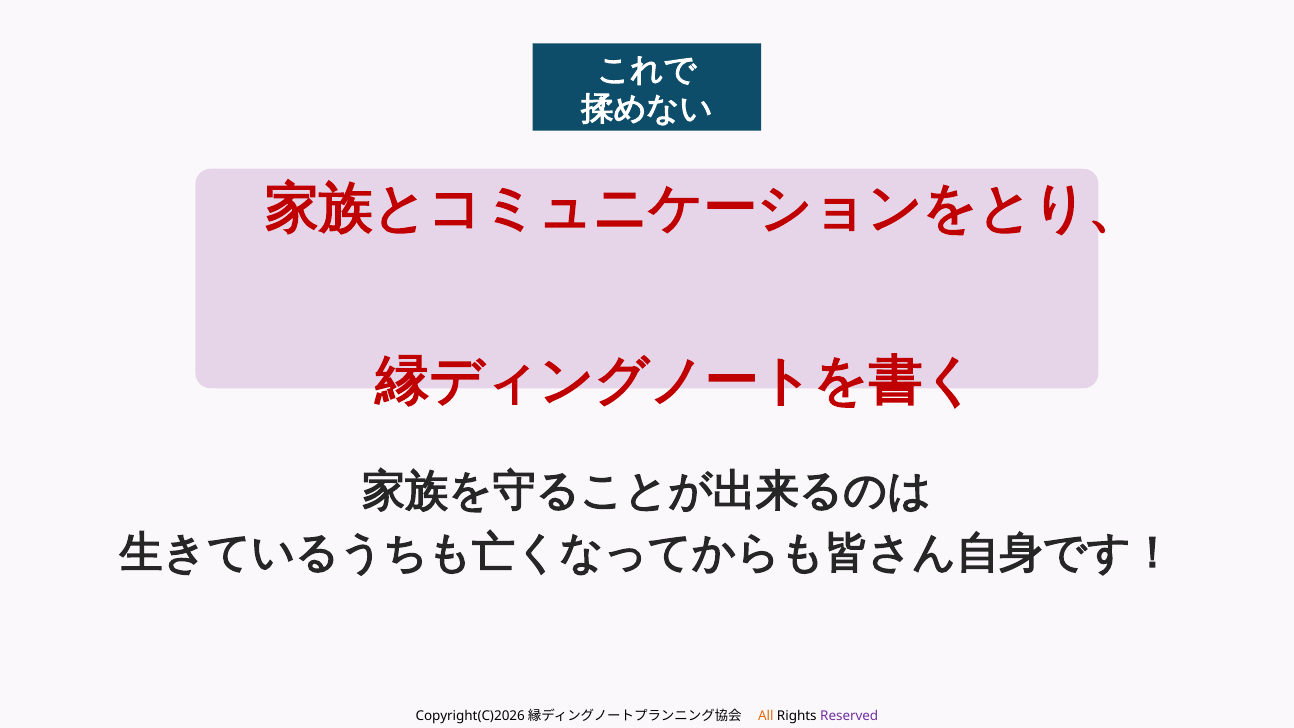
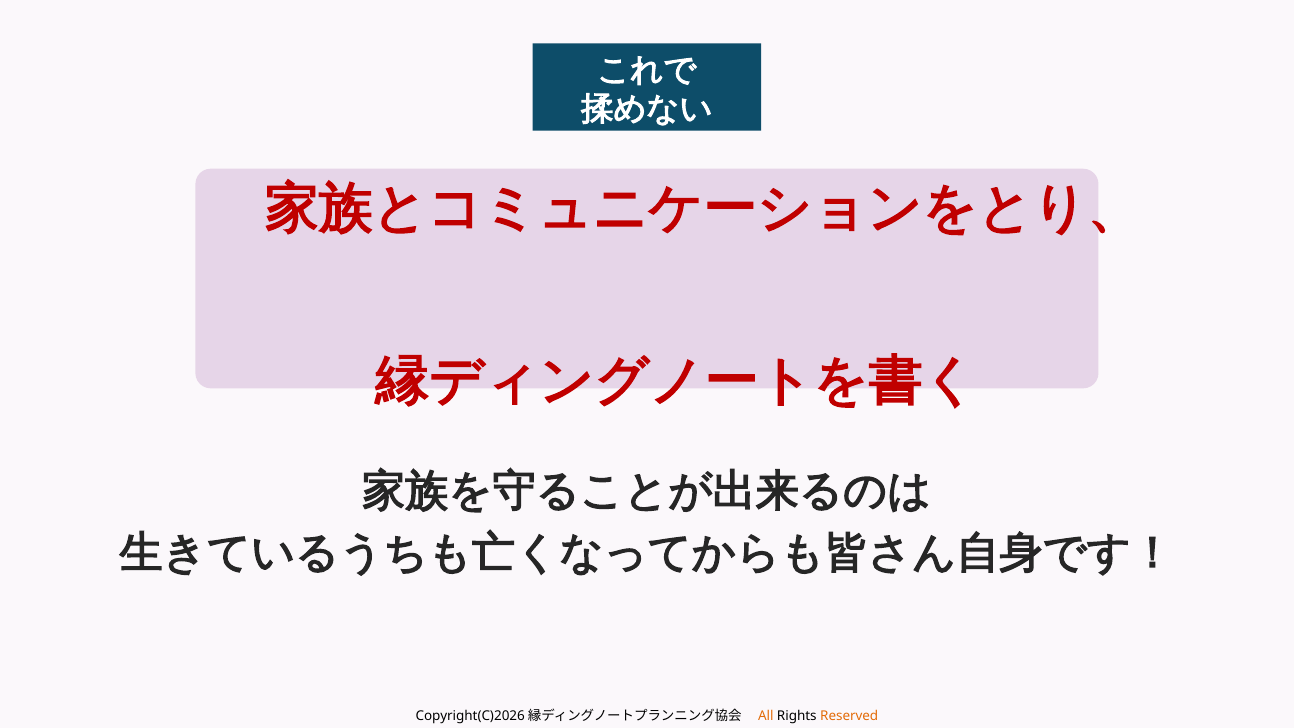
Reserved colour: purple -> orange
